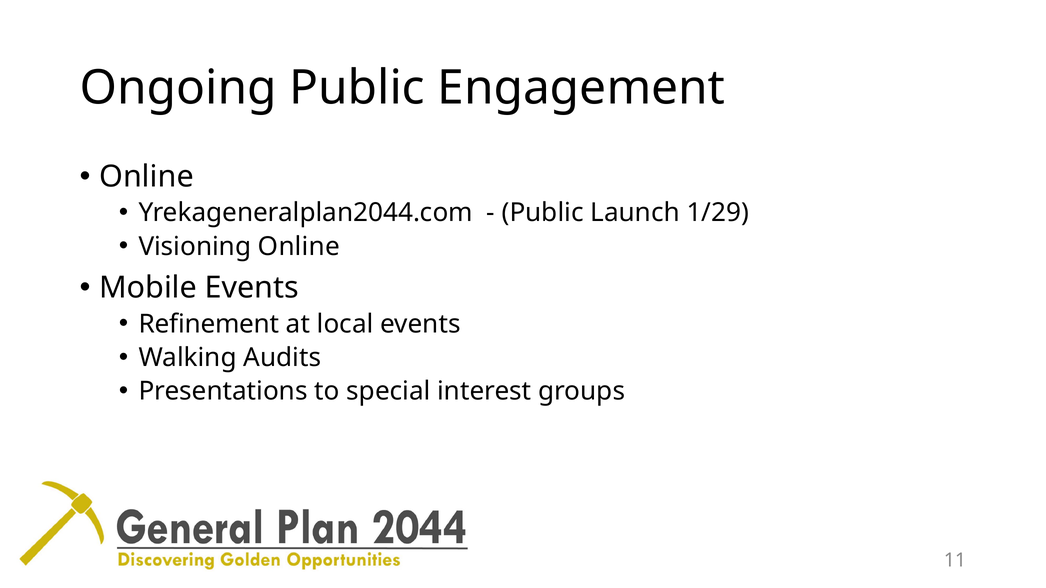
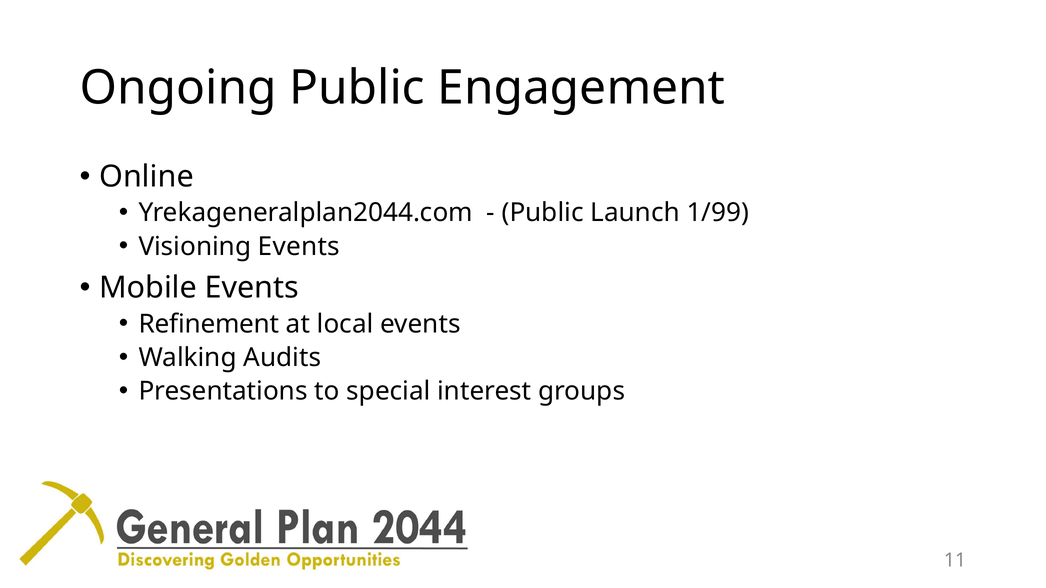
1/29: 1/29 -> 1/99
Visioning Online: Online -> Events
